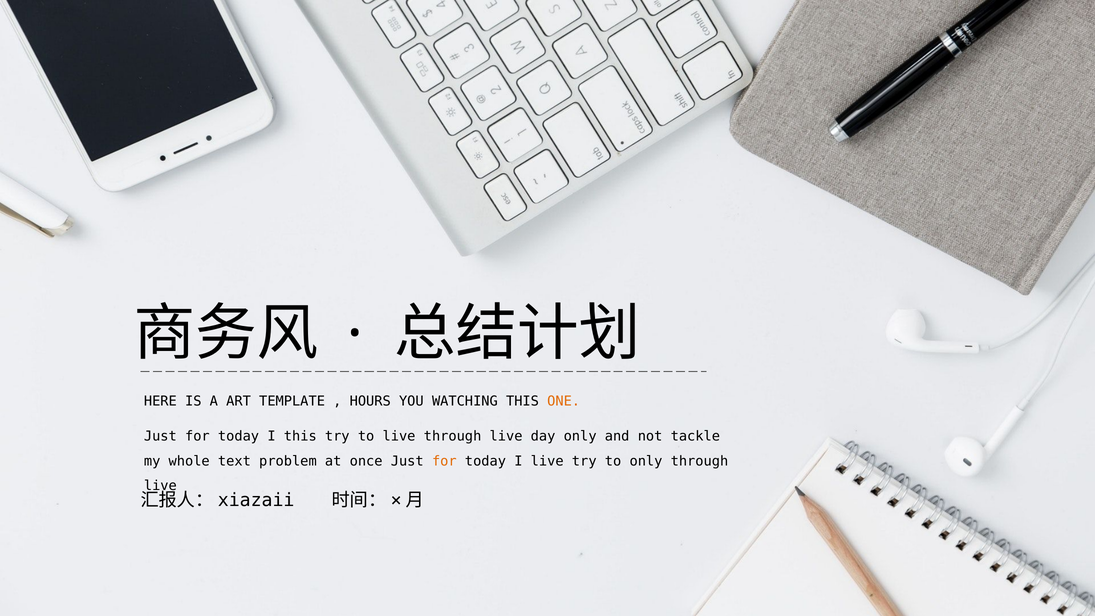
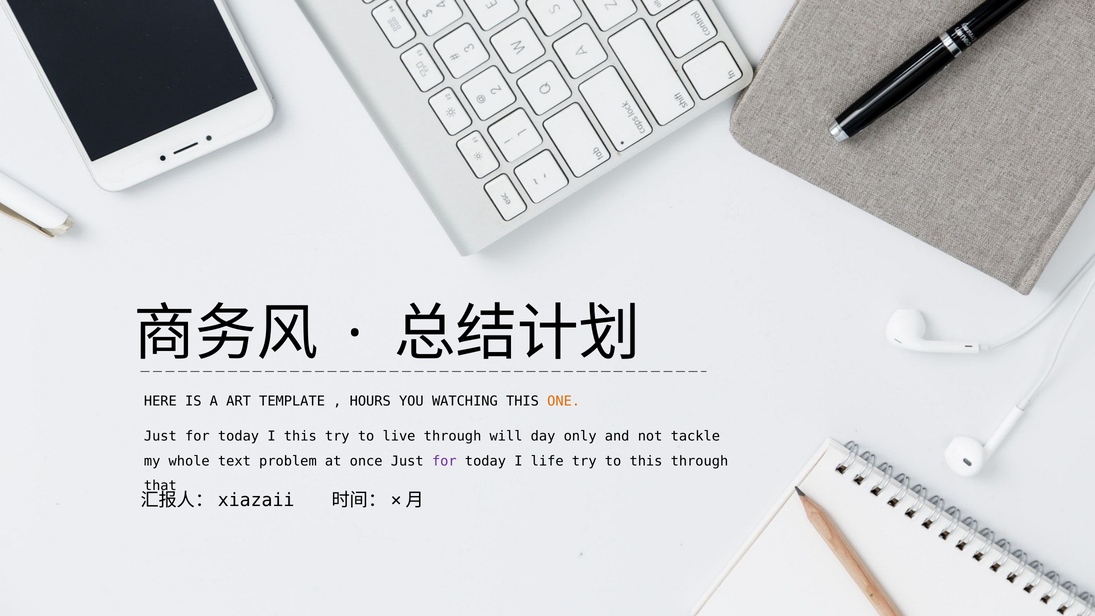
live through live: live -> will
for at (444, 461) colour: orange -> purple
I live: live -> life
to only: only -> this
live at (160, 486): live -> that
